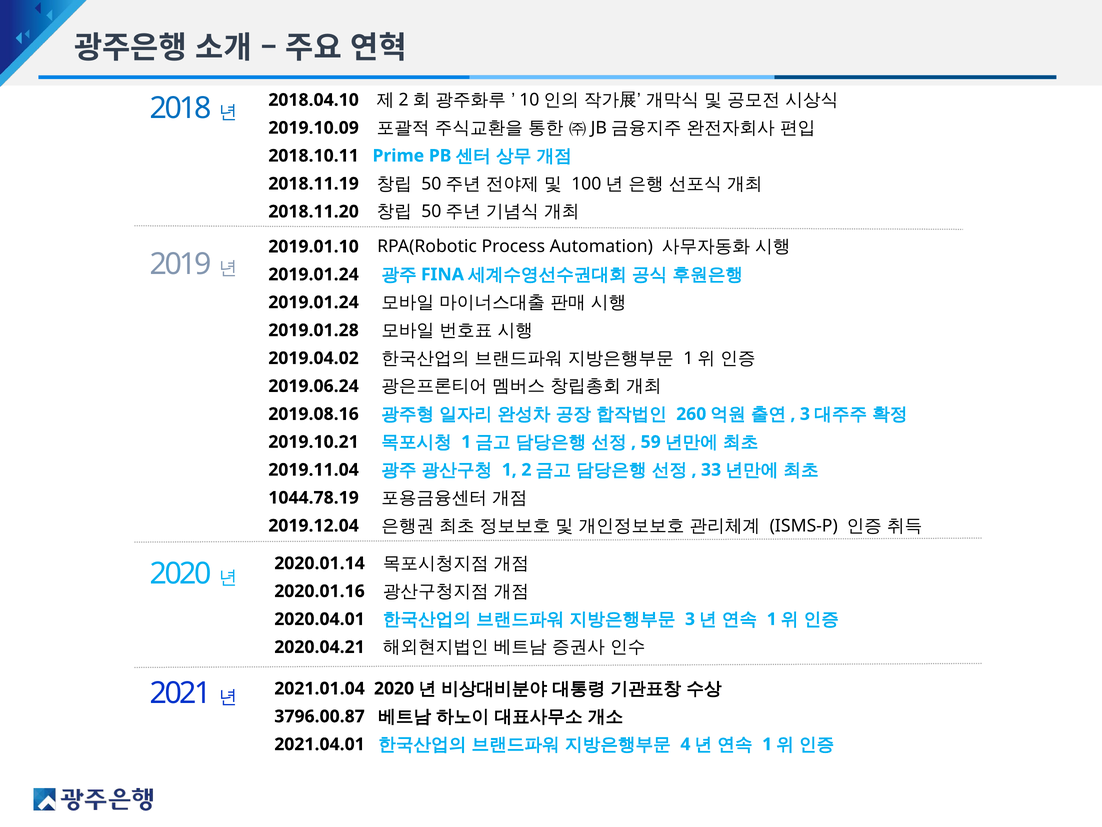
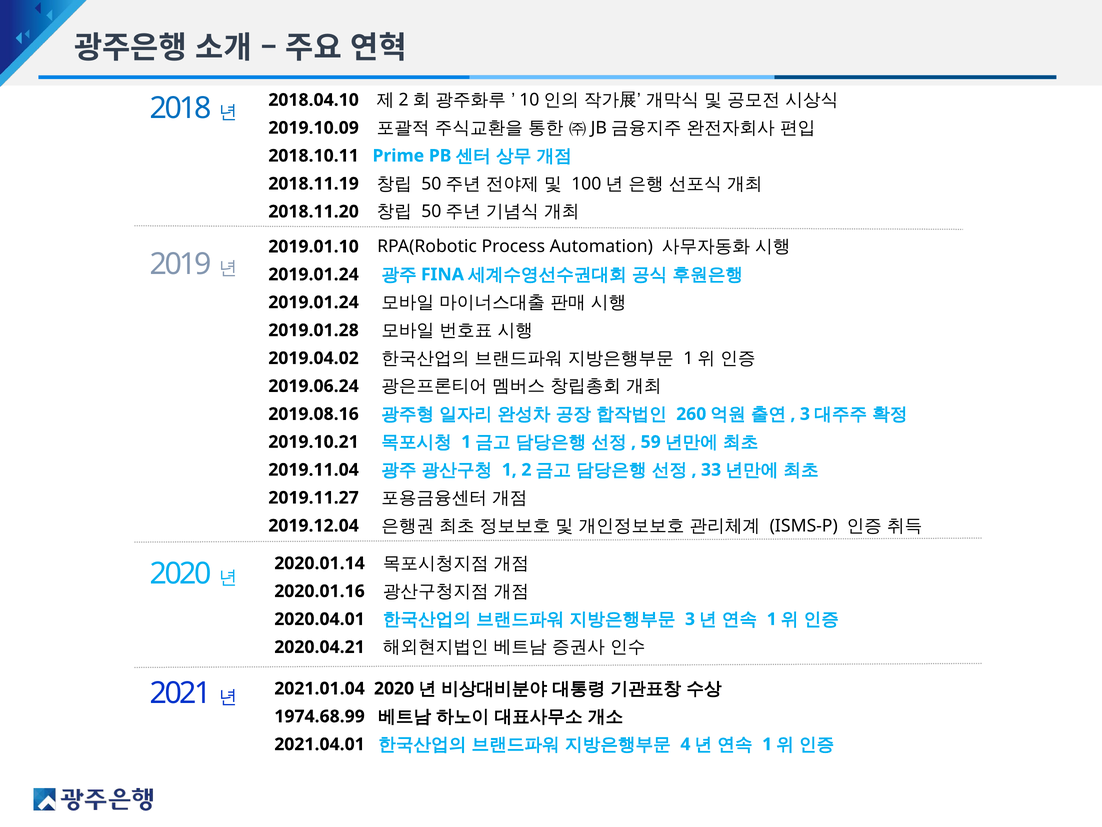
1044.78.19: 1044.78.19 -> 2019.11.27
3796.00.87: 3796.00.87 -> 1974.68.99
